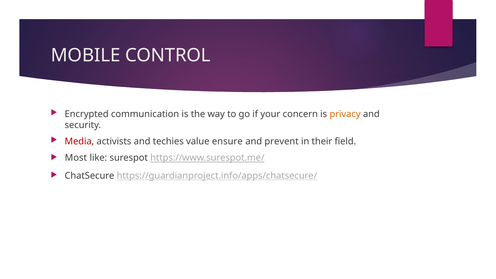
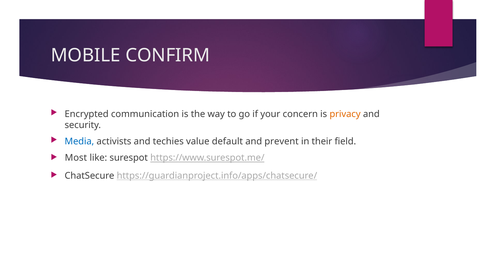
CONTROL: CONTROL -> CONFIRM
Media colour: red -> blue
ensure: ensure -> default
